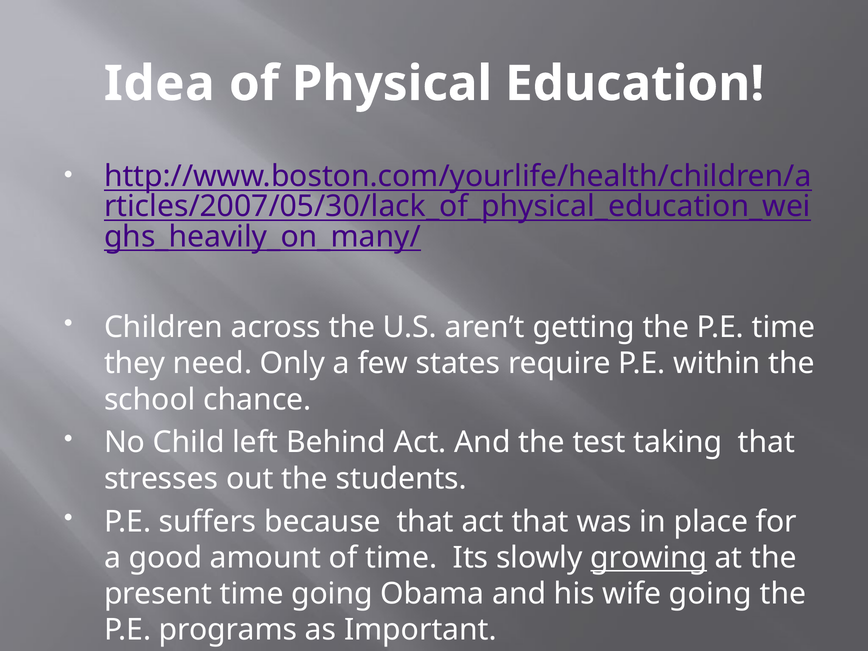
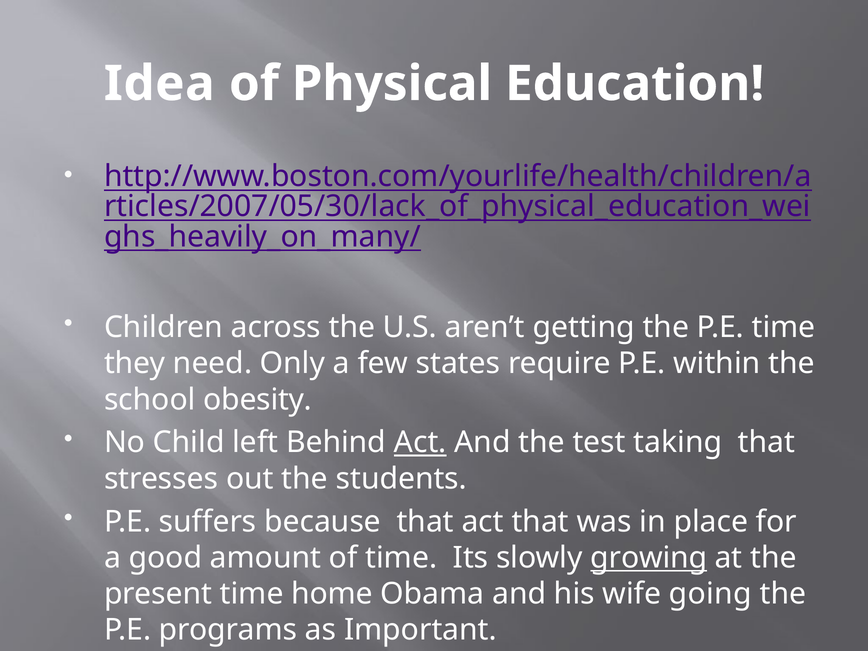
chance: chance -> obesity
Act at (420, 443) underline: none -> present
time going: going -> home
